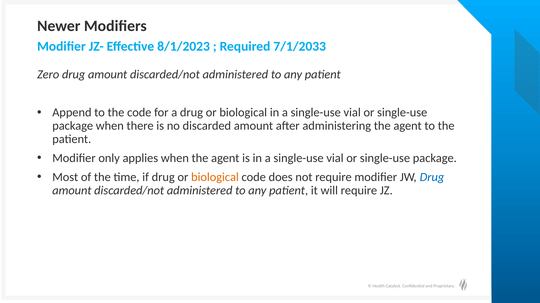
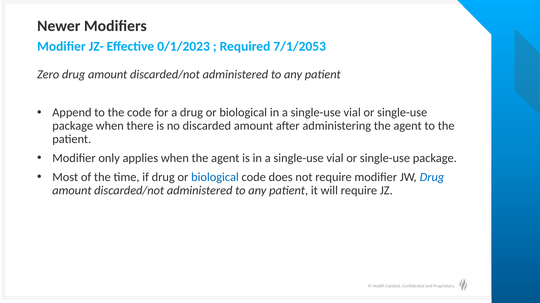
8/1/2023: 8/1/2023 -> 0/1/2023
7/1/2033: 7/1/2033 -> 7/1/2053
biological at (215, 177) colour: orange -> blue
